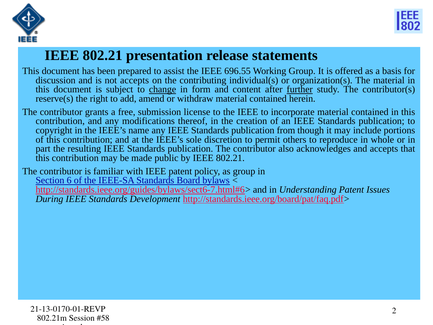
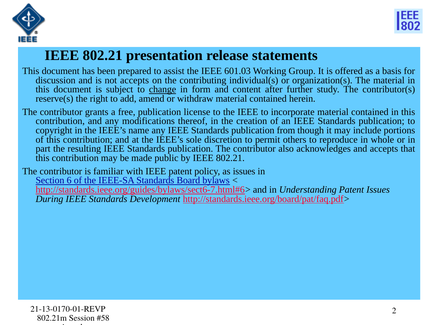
696.55: 696.55 -> 601.03
further underline: present -> none
free submission: submission -> publication
as group: group -> issues
